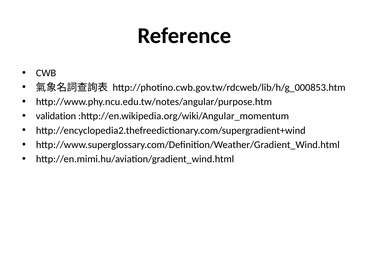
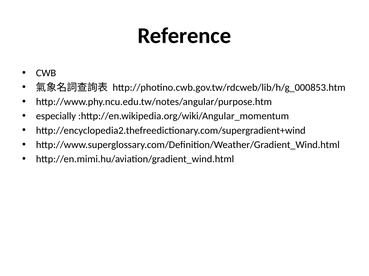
validation: validation -> especially
